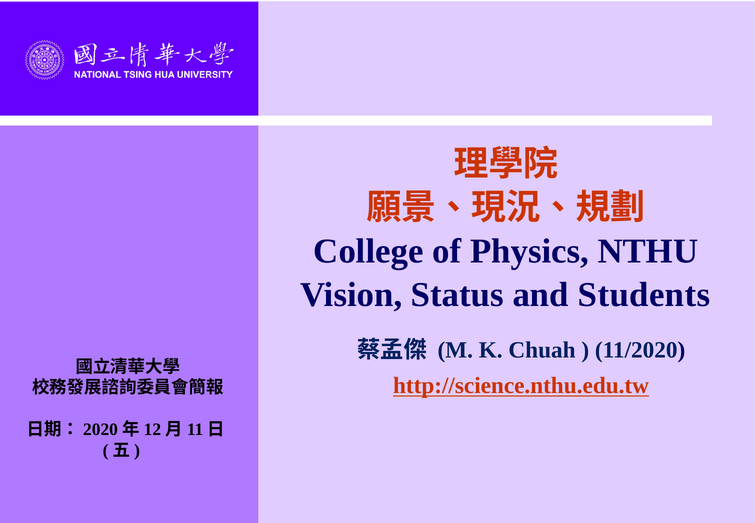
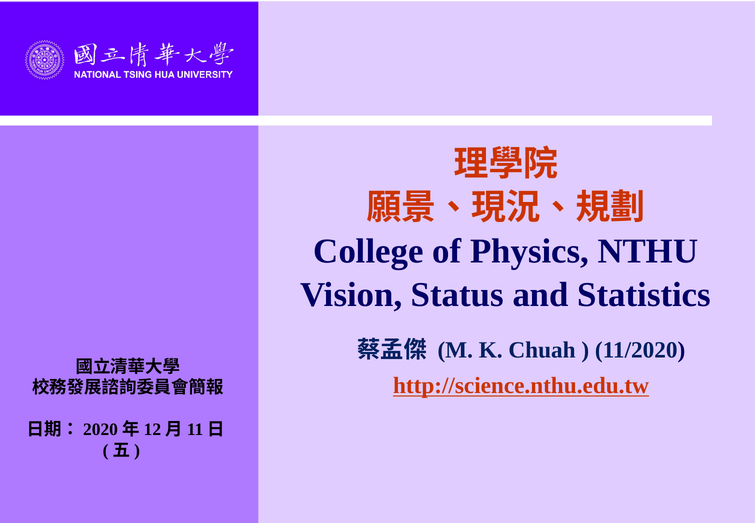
Students: Students -> Statistics
